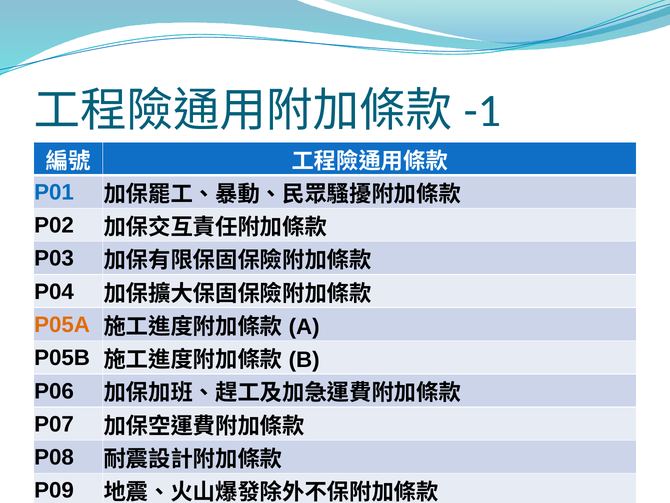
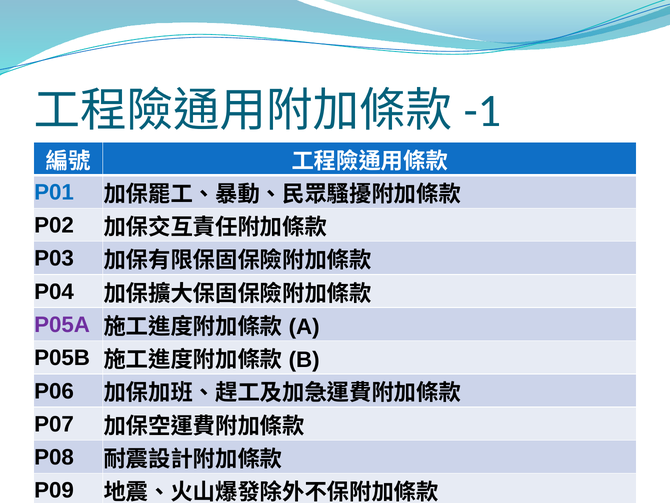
P05A colour: orange -> purple
